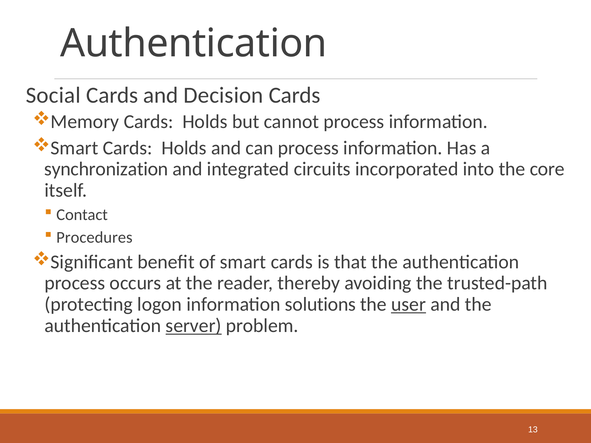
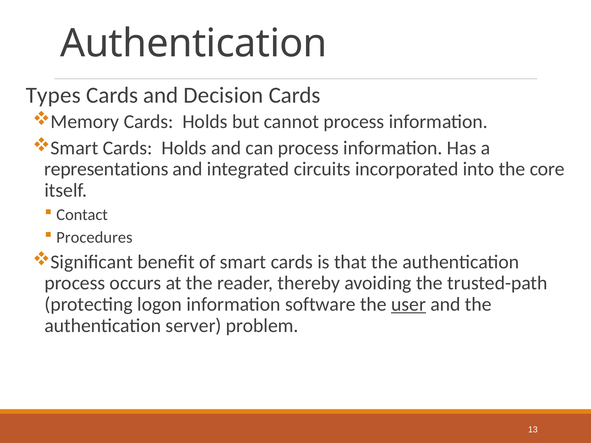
Social: Social -> Types
synchronization: synchronization -> representations
solutions: solutions -> software
server underline: present -> none
